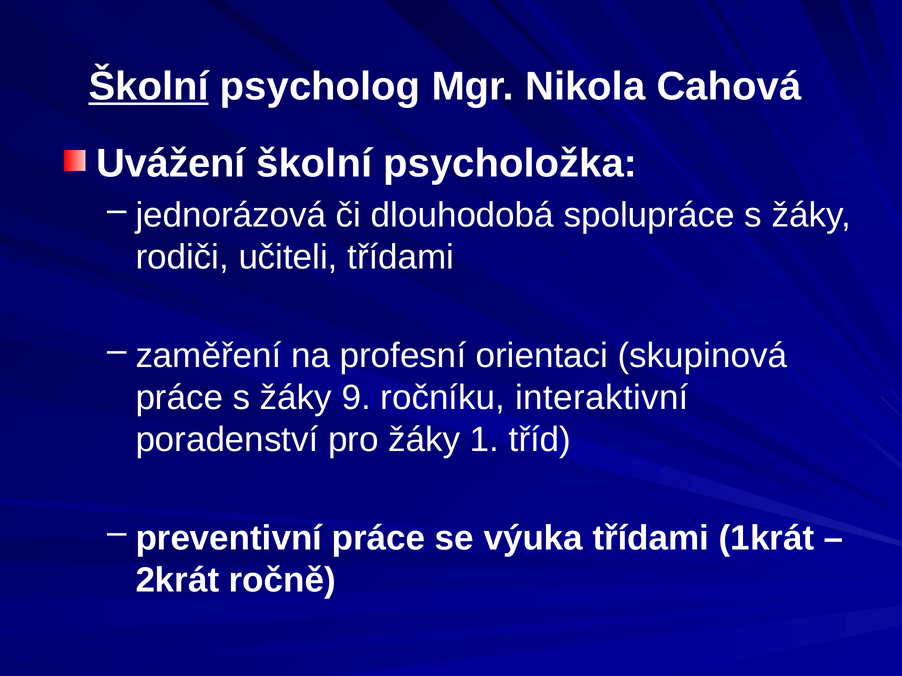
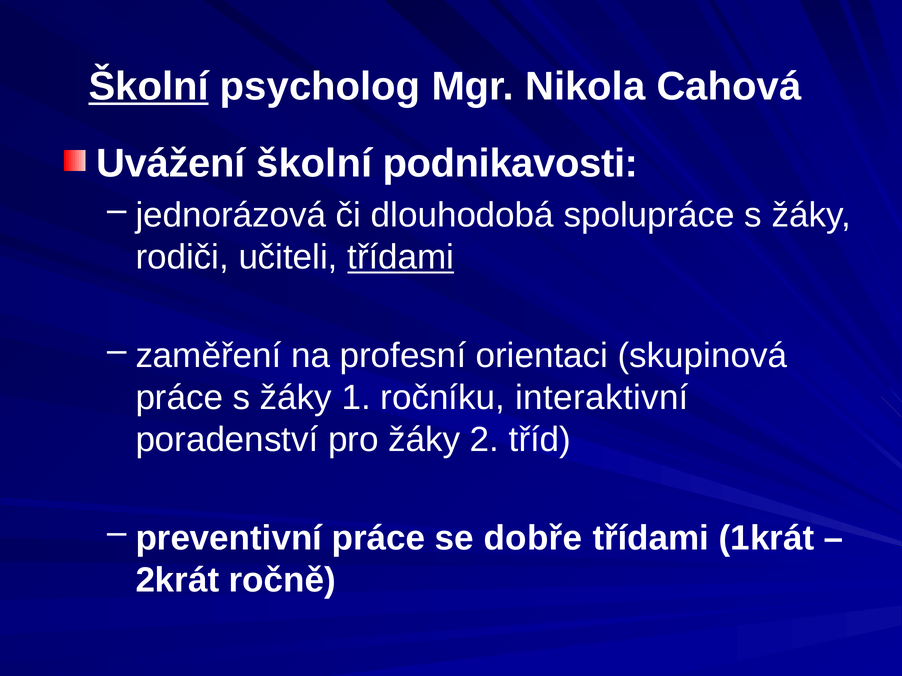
psycholožka: psycholožka -> podnikavosti
třídami at (401, 258) underline: none -> present
9: 9 -> 1
1: 1 -> 2
výuka: výuka -> dobře
